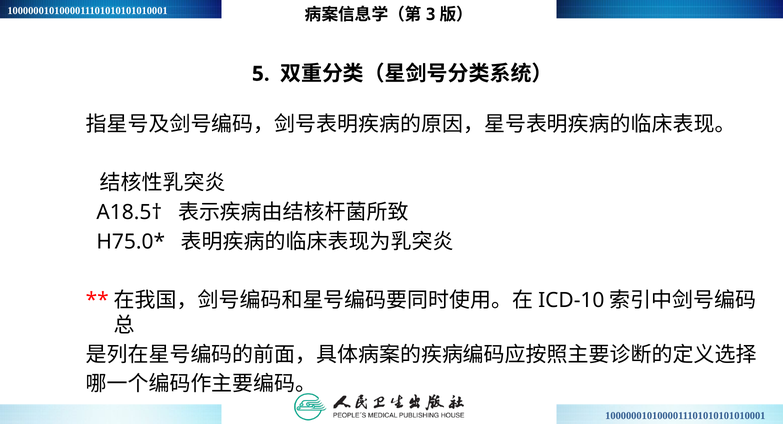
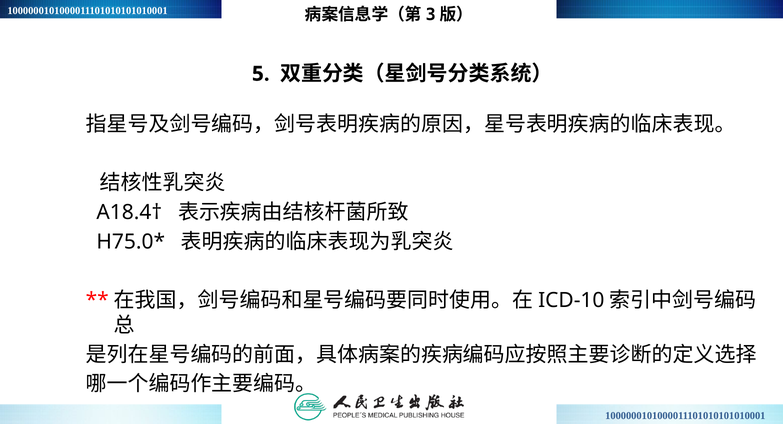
A18.5†: A18.5† -> A18.4†
